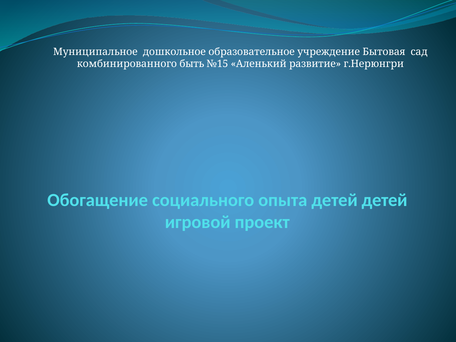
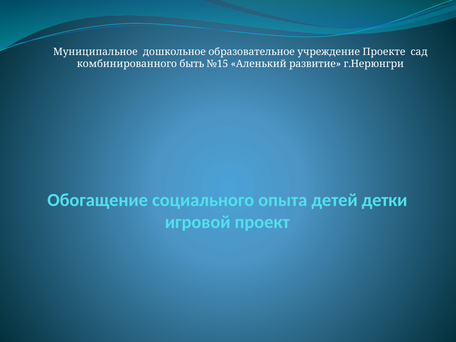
Бытовая: Бытовая -> Проекте
детей детей: детей -> детки
